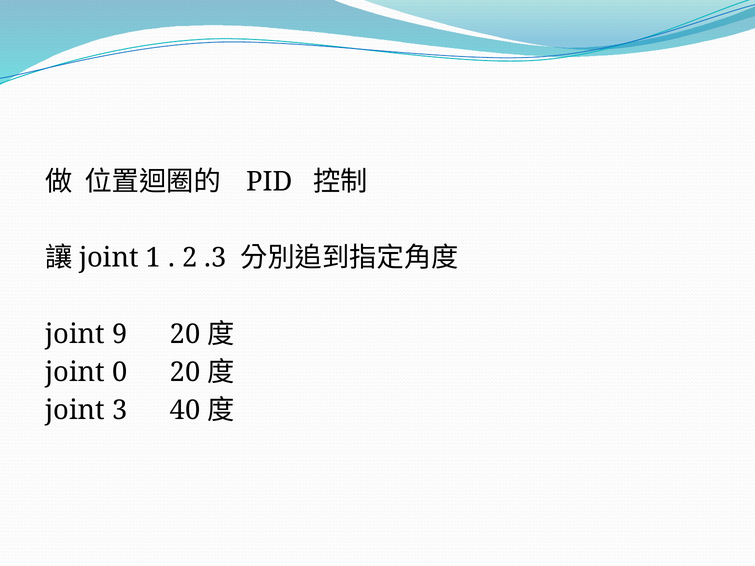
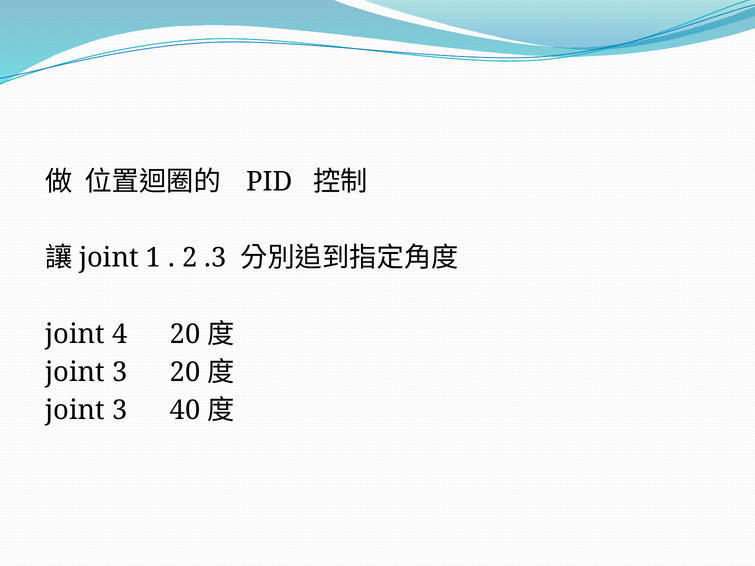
9: 9 -> 4
0 at (120, 372): 0 -> 3
